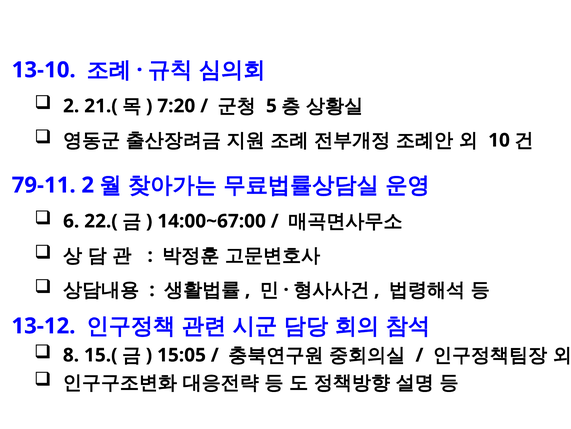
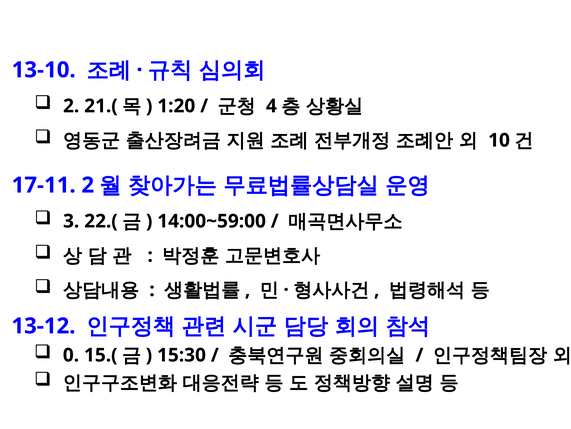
7:20: 7:20 -> 1:20
5: 5 -> 4
79-11: 79-11 -> 17-11
6: 6 -> 3
14:00~67:00: 14:00~67:00 -> 14:00~59:00
8: 8 -> 0
15:05: 15:05 -> 15:30
